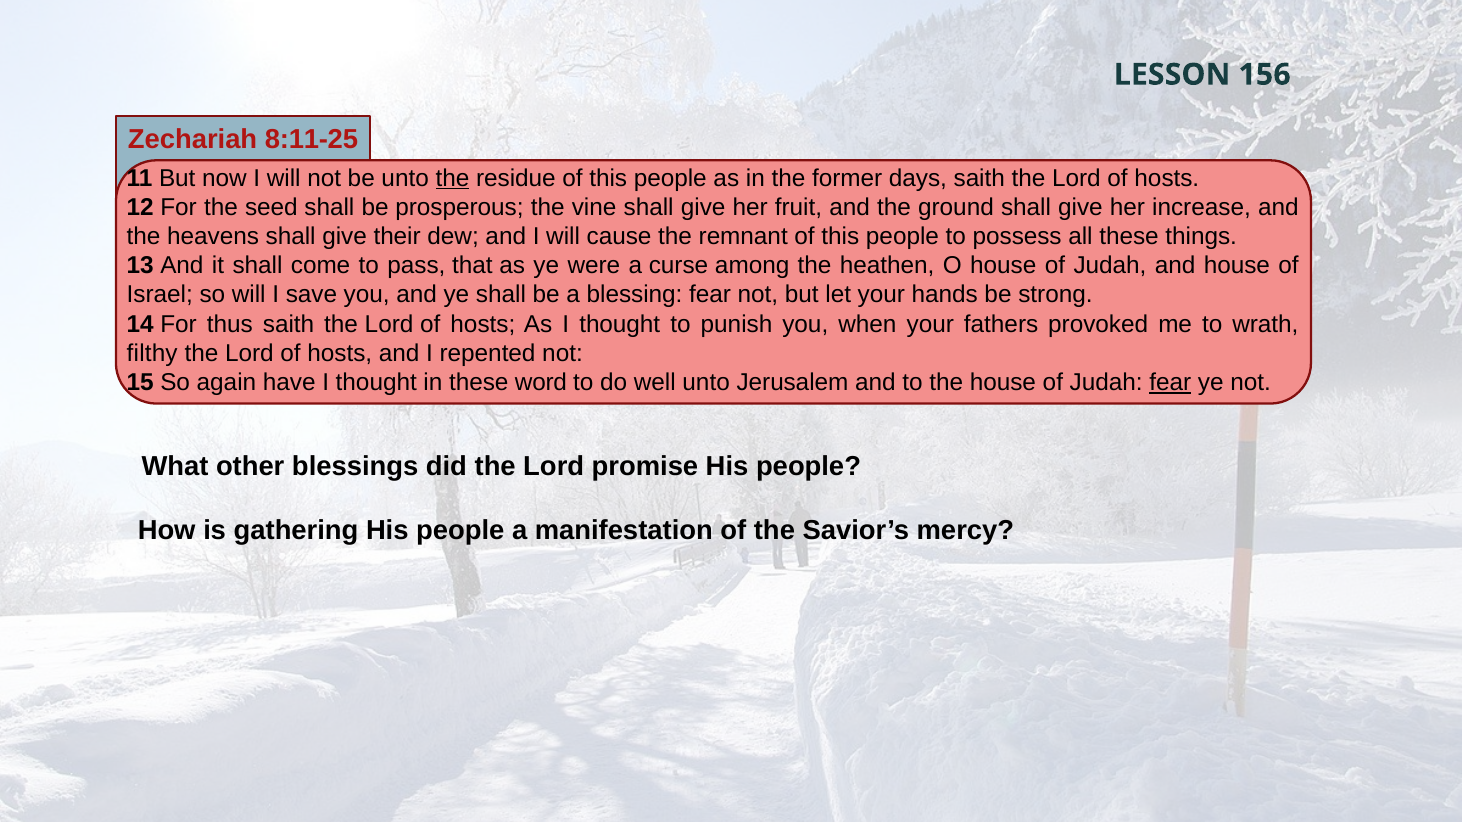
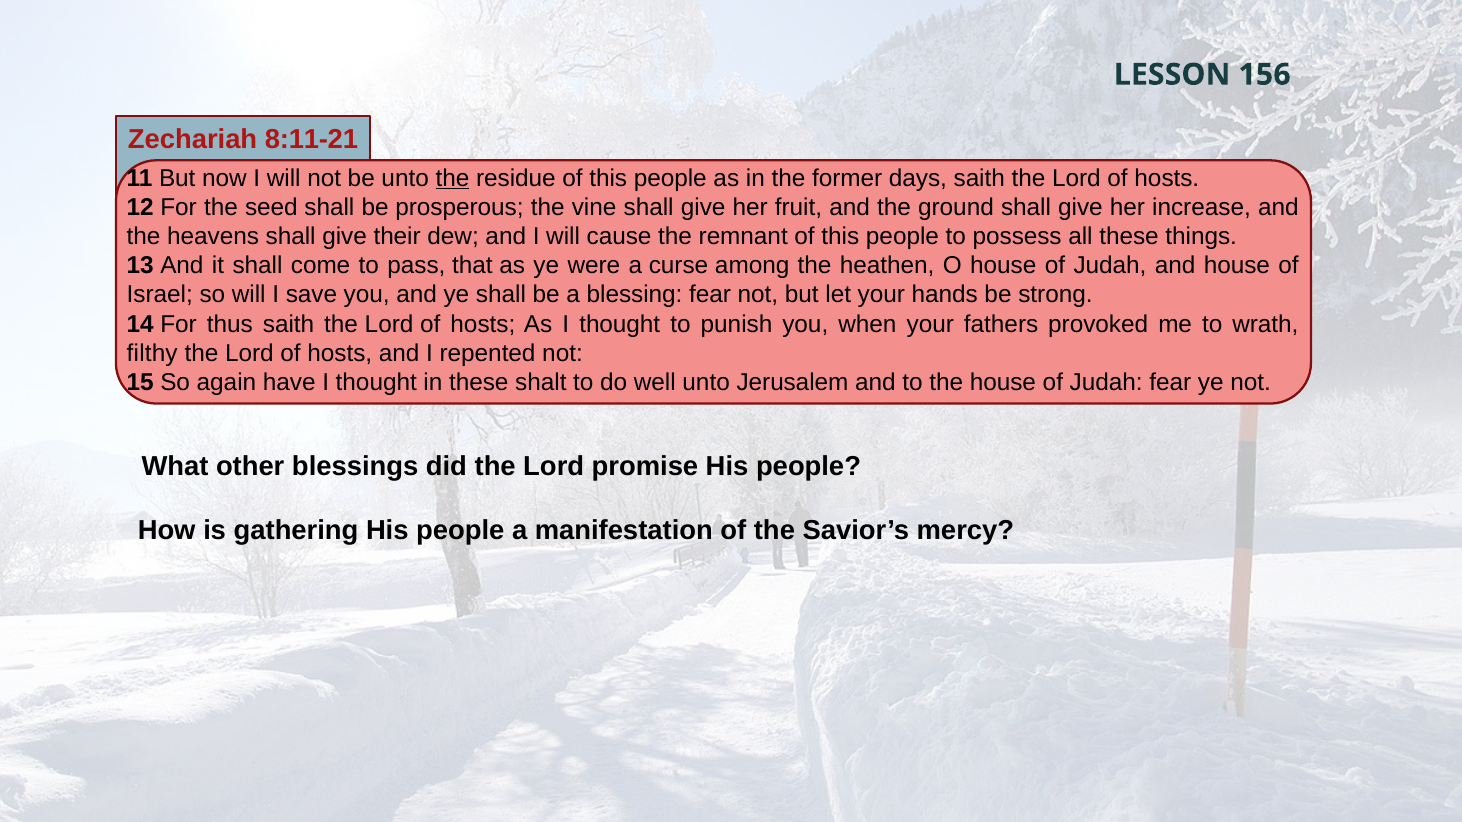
8:11-25: 8:11-25 -> 8:11-21
word: word -> shalt
fear at (1170, 383) underline: present -> none
